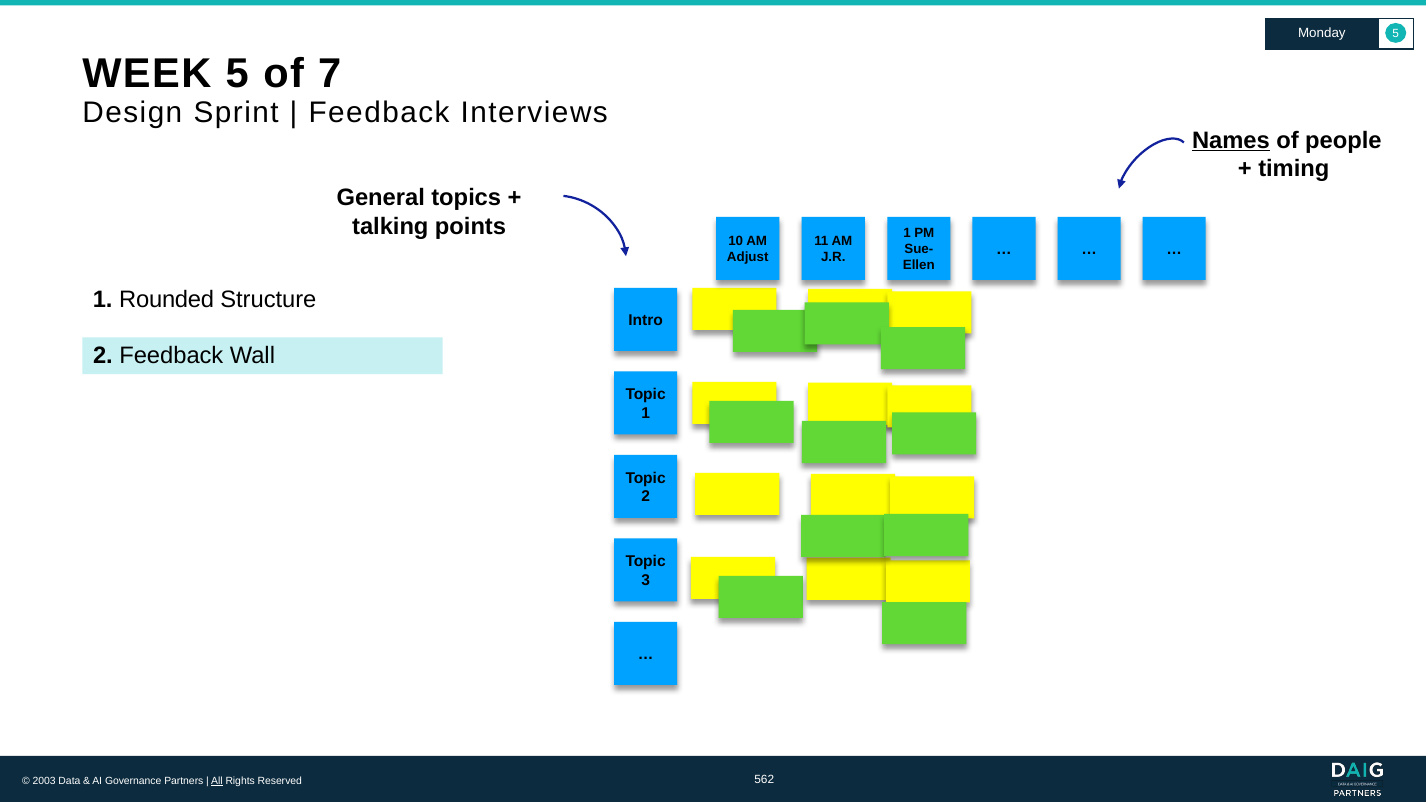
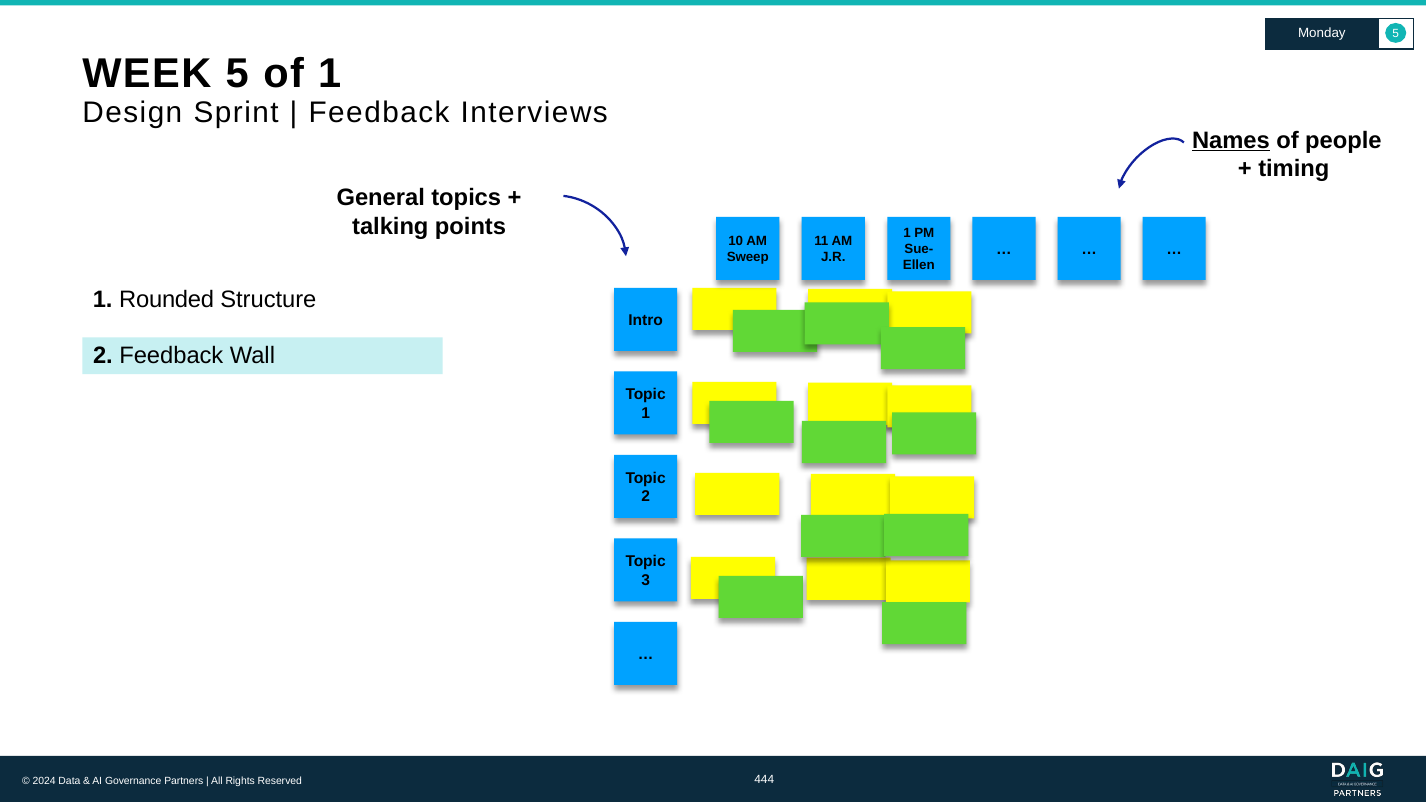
of 7: 7 -> 1
Adjust: Adjust -> Sweep
2003: 2003 -> 2024
All underline: present -> none
562: 562 -> 444
